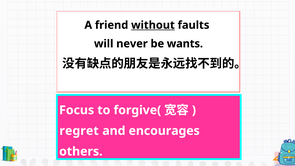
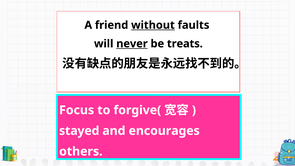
never underline: none -> present
wants: wants -> treats
regret: regret -> stayed
